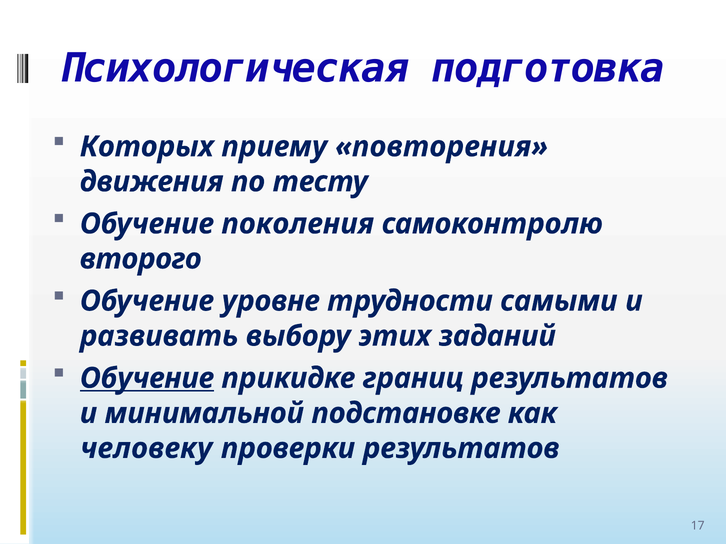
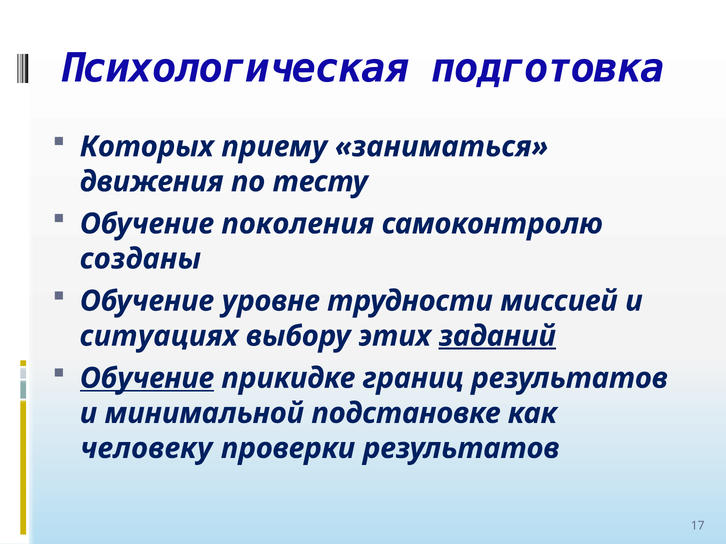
повторения: повторения -> заниматься
второго: второго -> созданы
самыми: самыми -> миссией
развивать: развивать -> ситуациях
заданий underline: none -> present
